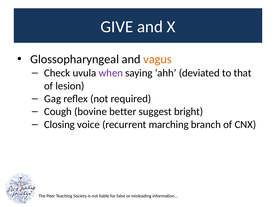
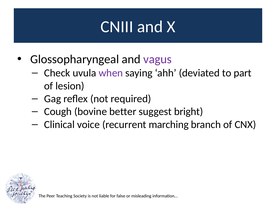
GIVE: GIVE -> CNIII
vagus colour: orange -> purple
that: that -> part
Closing: Closing -> Clinical
